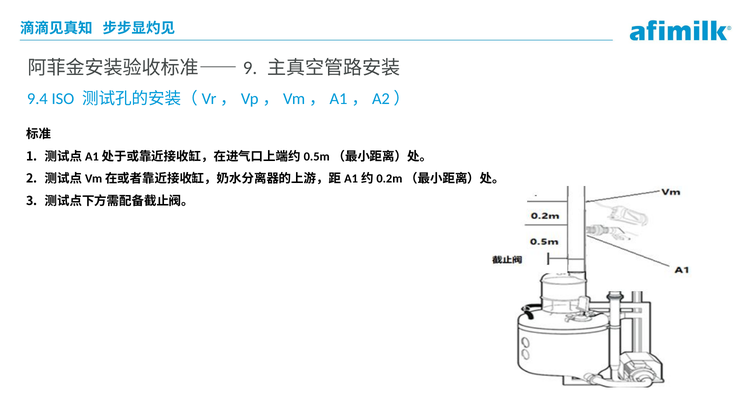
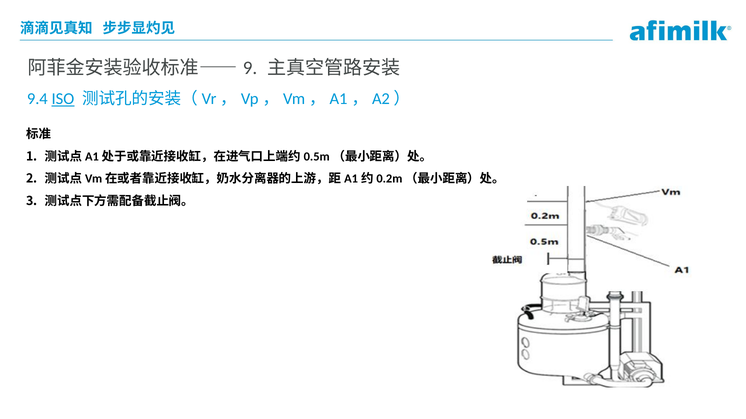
ISO underline: none -> present
